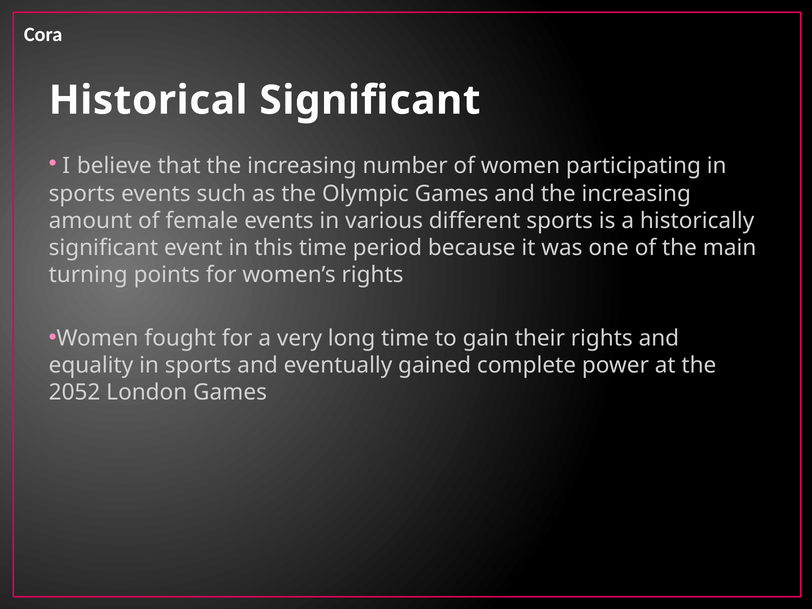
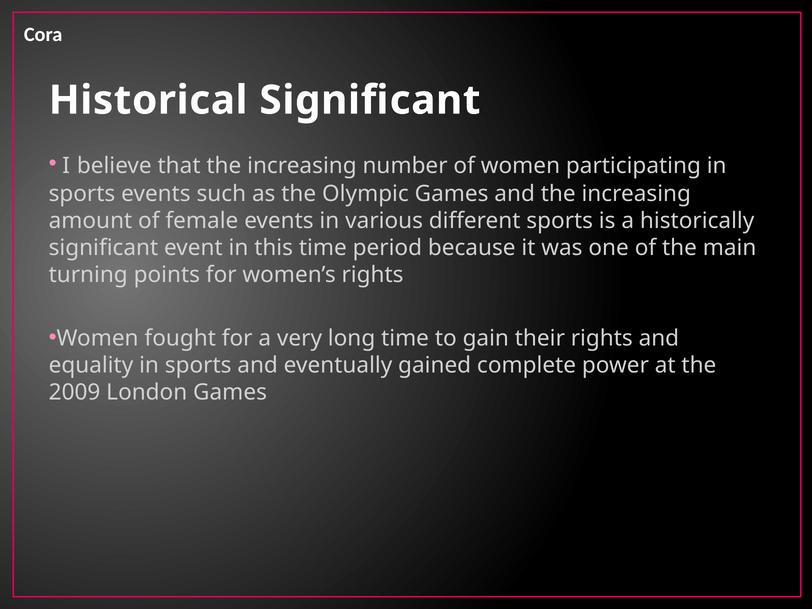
2052: 2052 -> 2009
